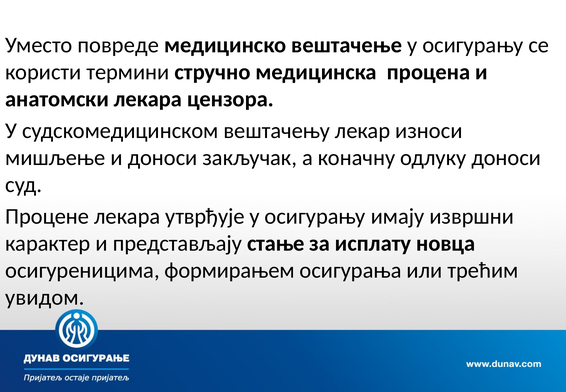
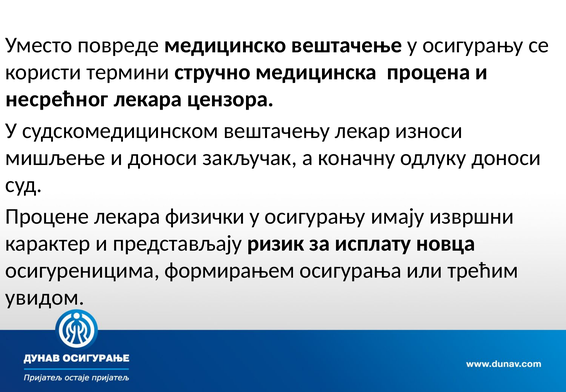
анатомски: анатомски -> несрећног
утврђује: утврђује -> физички
стање: стање -> ризик
